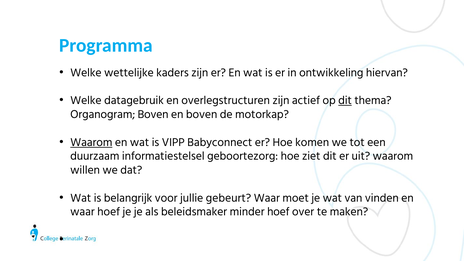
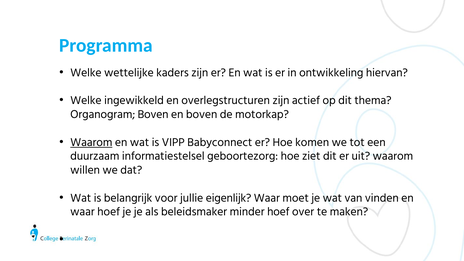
datagebruik: datagebruik -> ingewikkeld
dit at (345, 100) underline: present -> none
gebeurt: gebeurt -> eigenlijk
